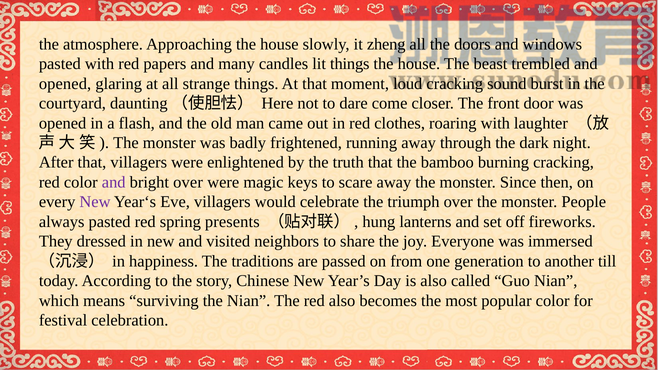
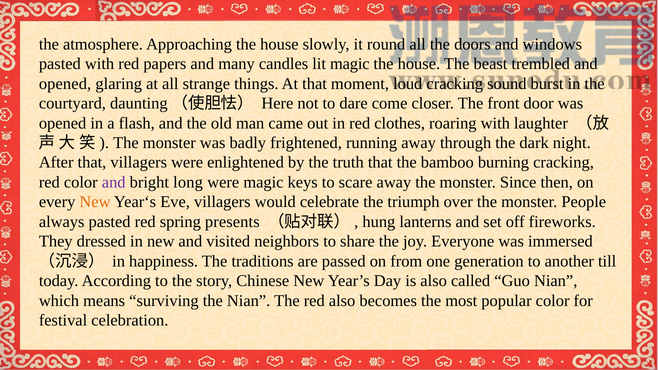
zheng: zheng -> round
lit things: things -> magic
bright over: over -> long
New at (95, 202) colour: purple -> orange
